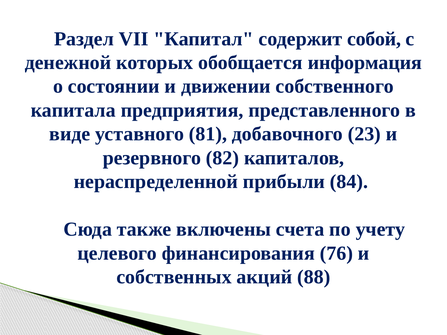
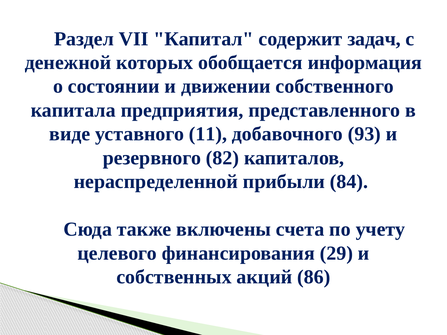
собой: собой -> задач
81: 81 -> 11
23: 23 -> 93
76: 76 -> 29
88: 88 -> 86
